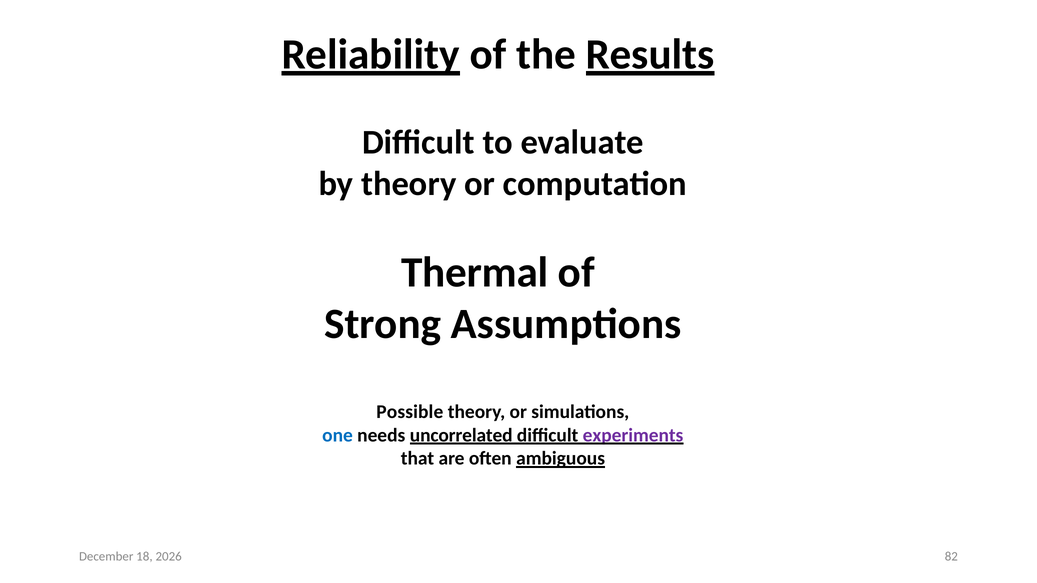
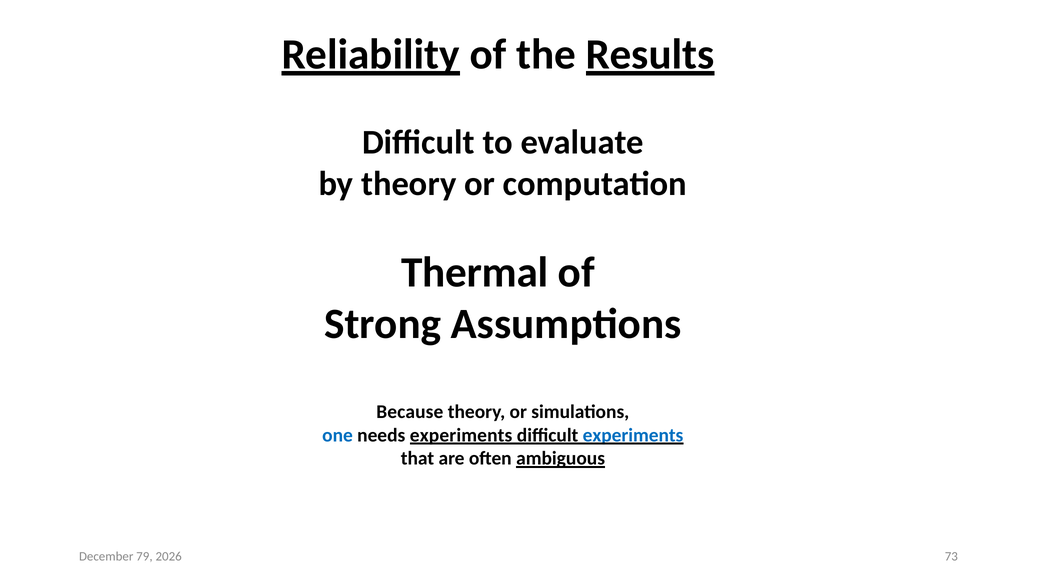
Possible: Possible -> Because
needs uncorrelated: uncorrelated -> experiments
experiments at (633, 435) colour: purple -> blue
18: 18 -> 79
82: 82 -> 73
